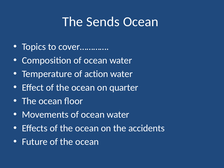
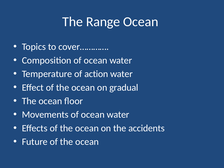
Sends: Sends -> Range
quarter: quarter -> gradual
